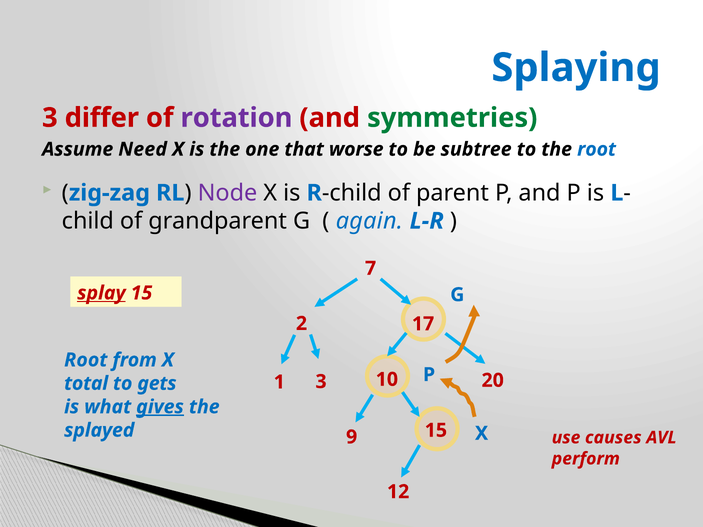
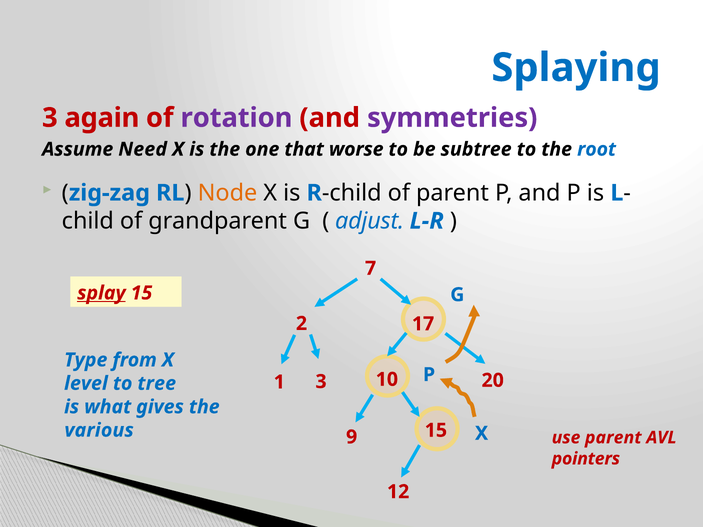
differ: differ -> again
symmetries colour: green -> purple
Node colour: purple -> orange
again: again -> adjust
Root at (86, 360): Root -> Type
total: total -> level
gets: gets -> tree
gives underline: present -> none
splayed: splayed -> various
use causes: causes -> parent
perform: perform -> pointers
